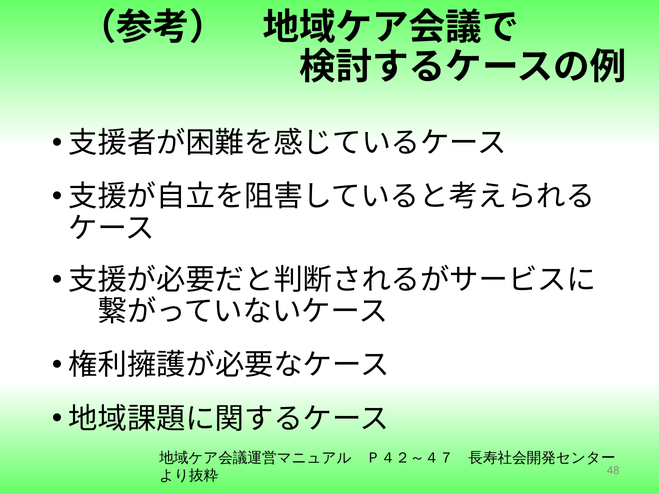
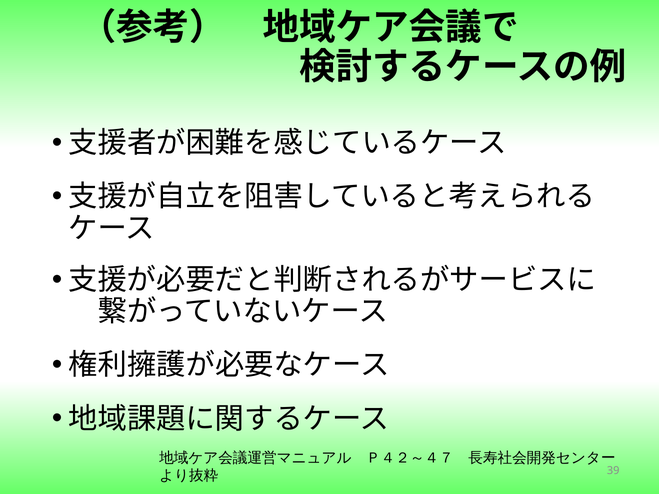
48: 48 -> 39
